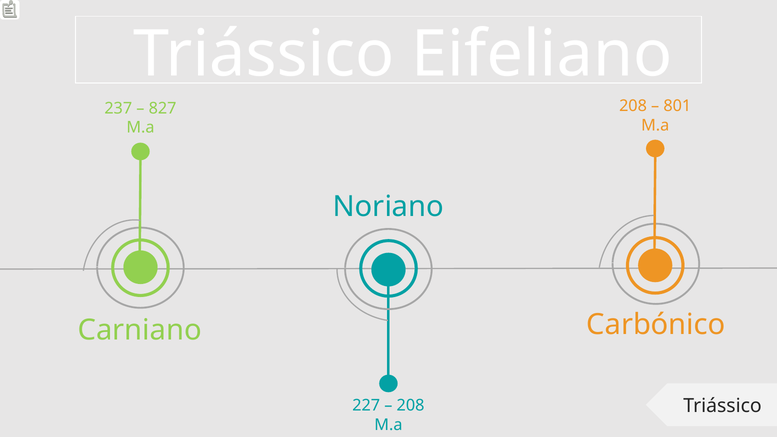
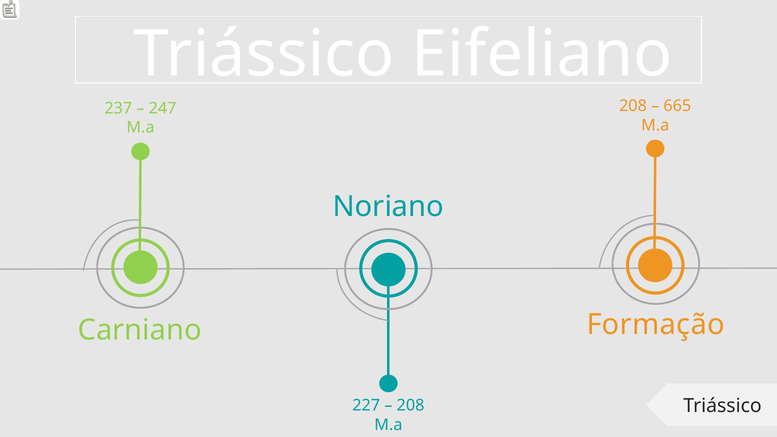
801: 801 -> 665
827: 827 -> 247
Carbónico: Carbónico -> Formação
